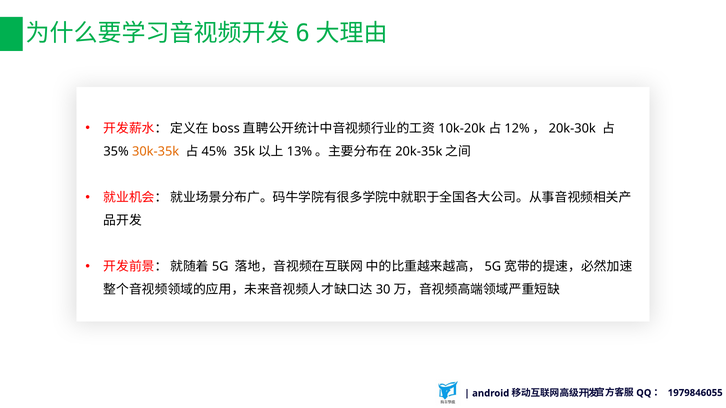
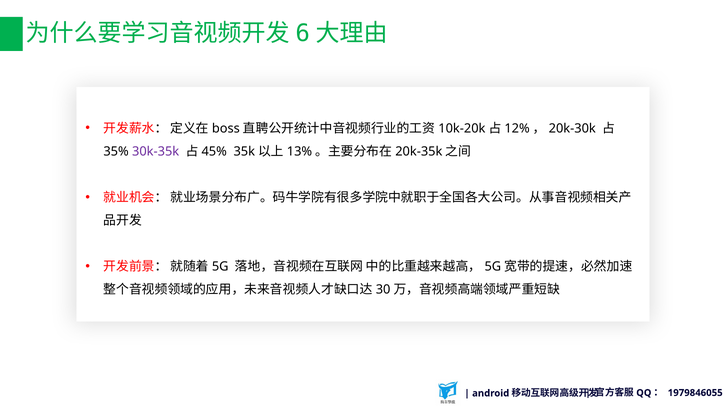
30k-35k colour: orange -> purple
